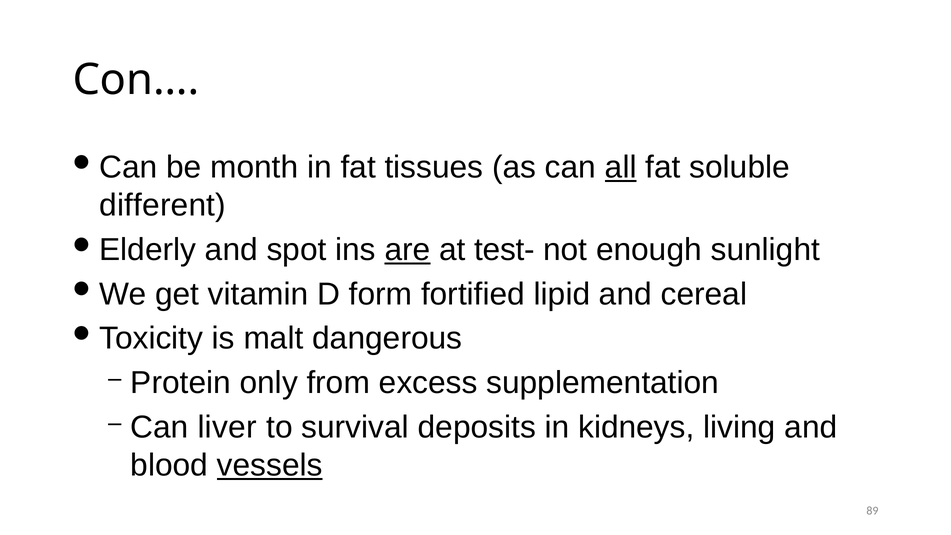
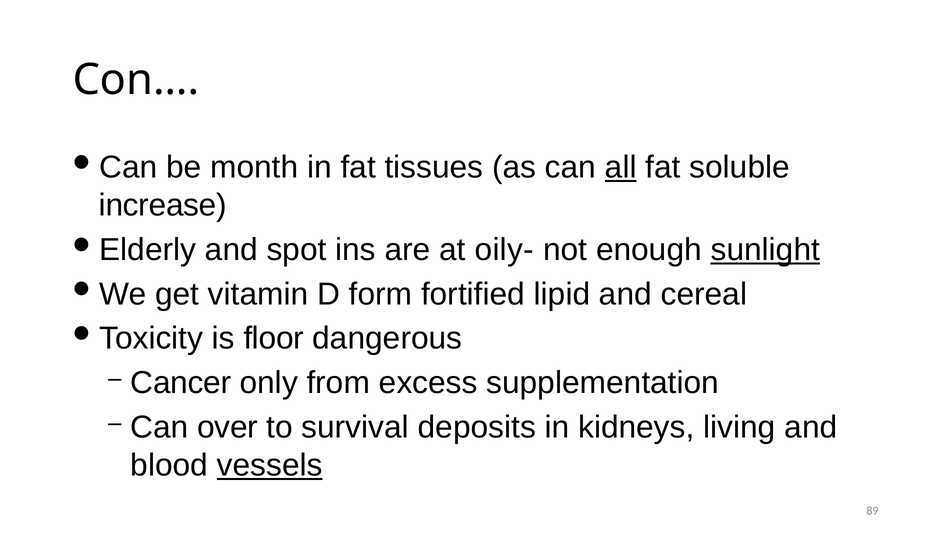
different: different -> increase
are underline: present -> none
test-: test- -> oily-
sunlight underline: none -> present
malt: malt -> floor
Protein: Protein -> Cancer
liver: liver -> over
